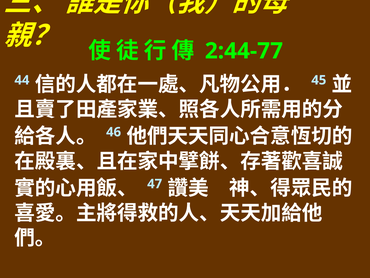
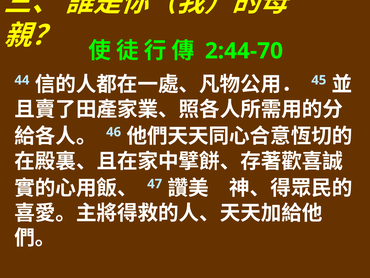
2:44-77: 2:44-77 -> 2:44-70
